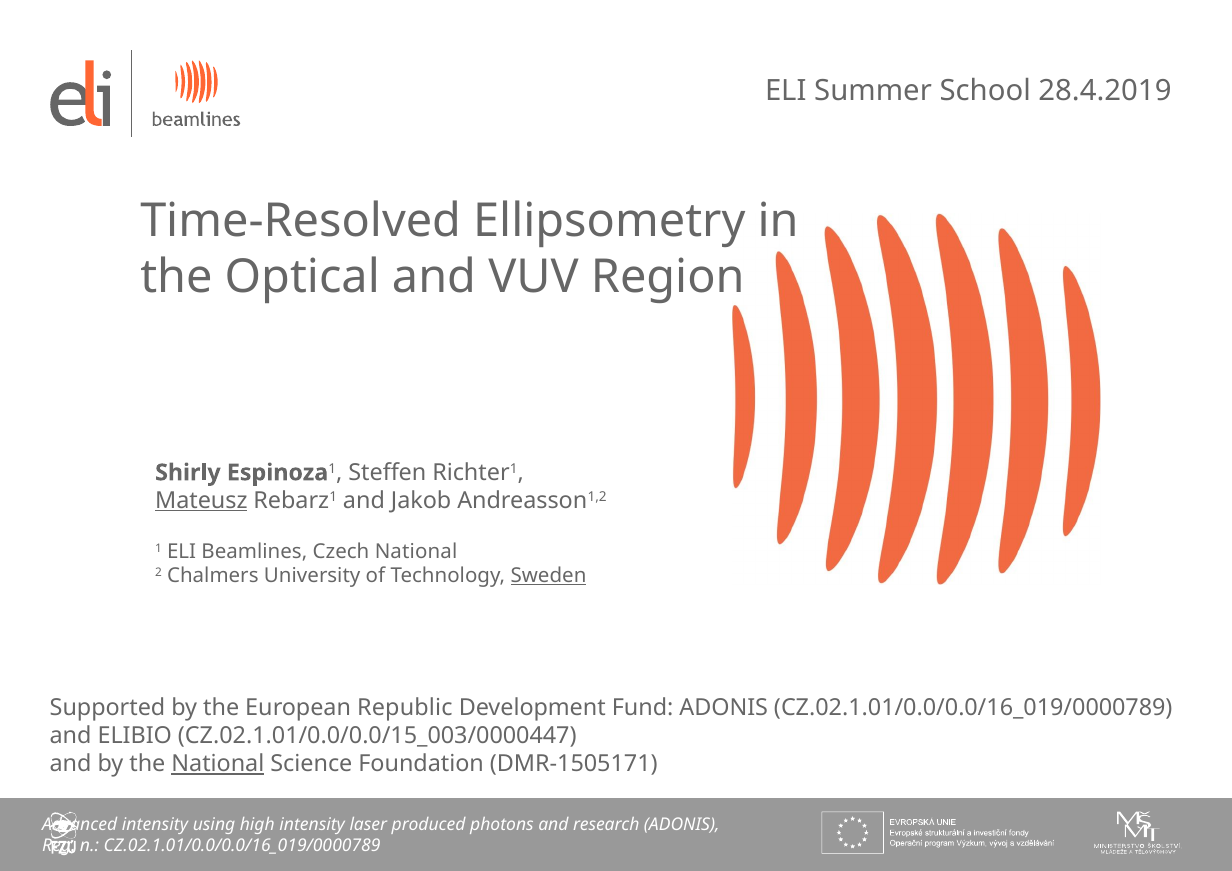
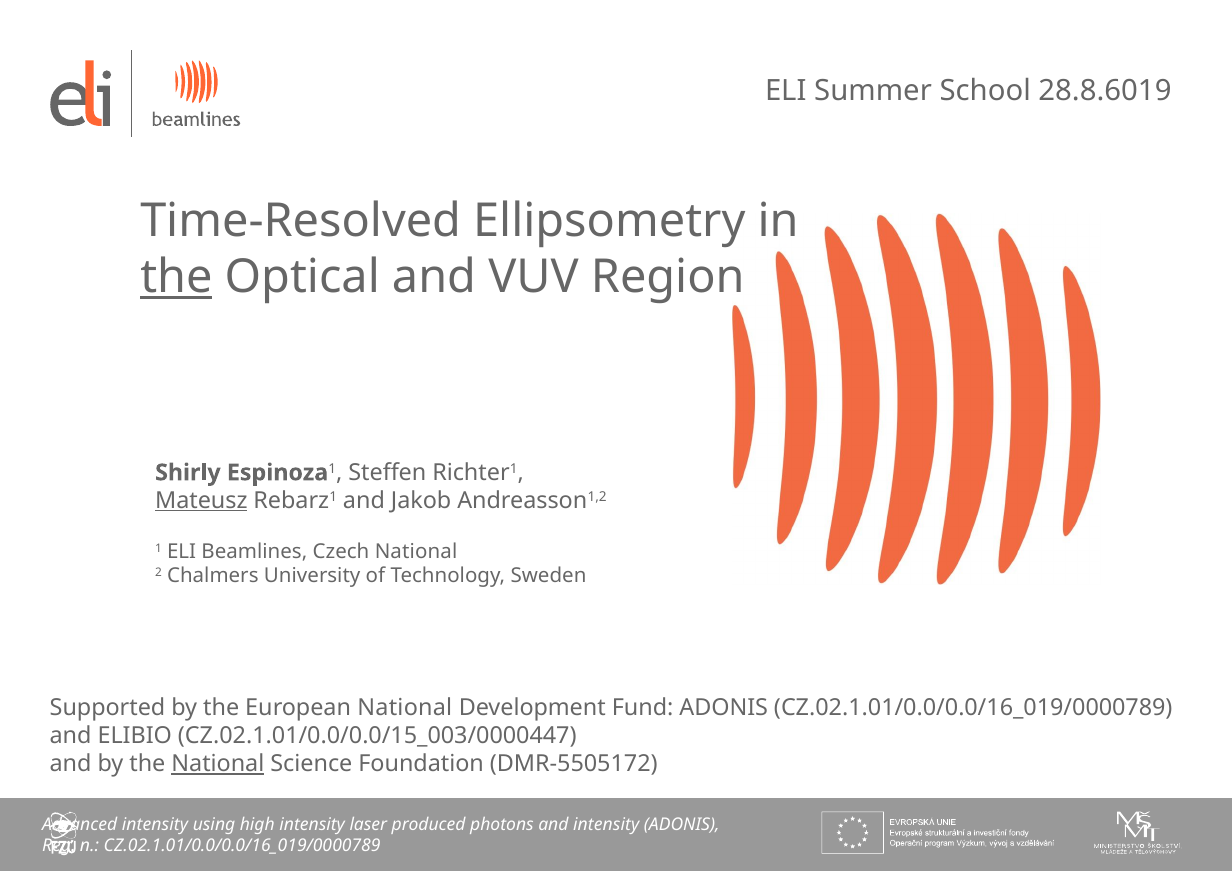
28.4.2019: 28.4.2019 -> 28.8.6019
the at (176, 277) underline: none -> present
Sweden underline: present -> none
European Republic: Republic -> National
DMR-1505171: DMR-1505171 -> DMR-5505172
and research: research -> intensity
